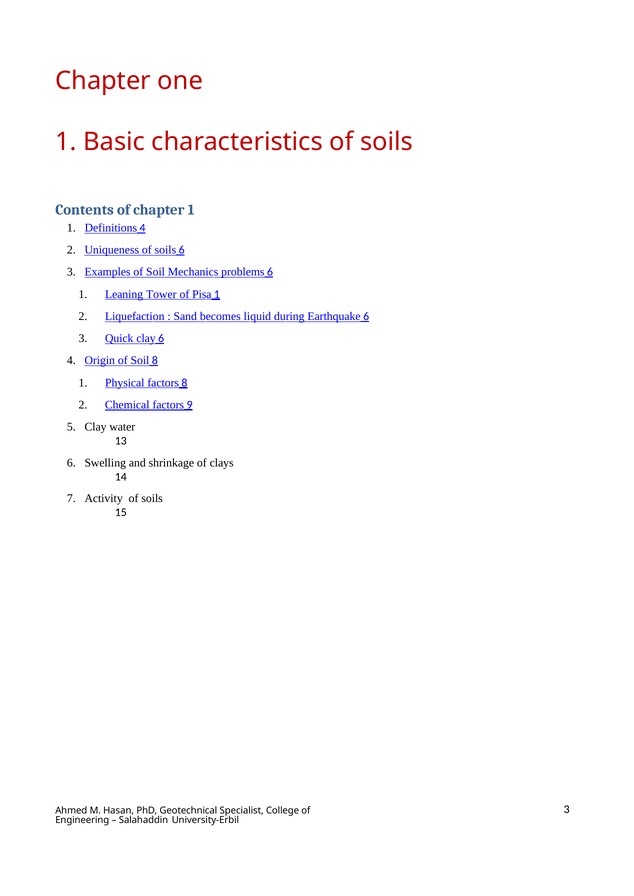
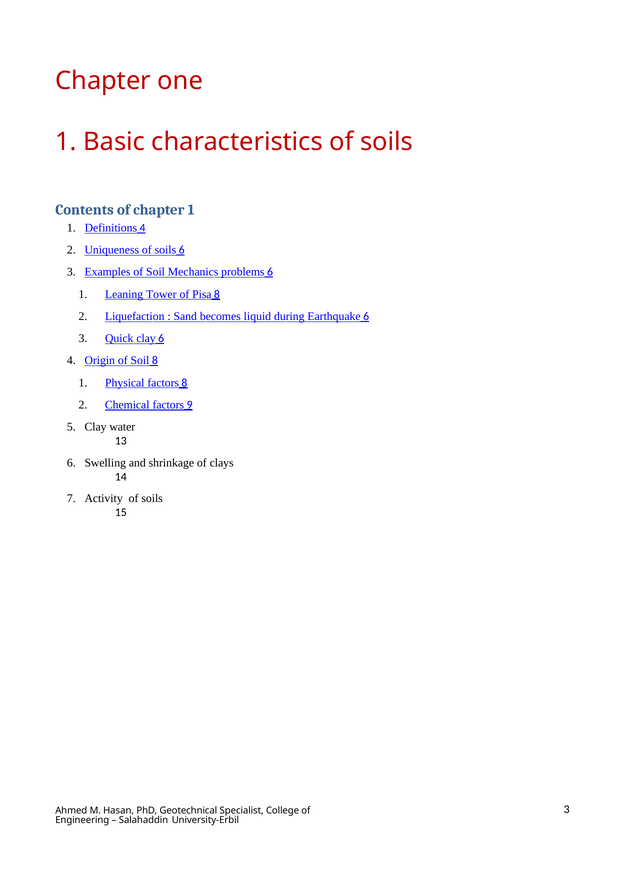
Pisa 1: 1 -> 8
